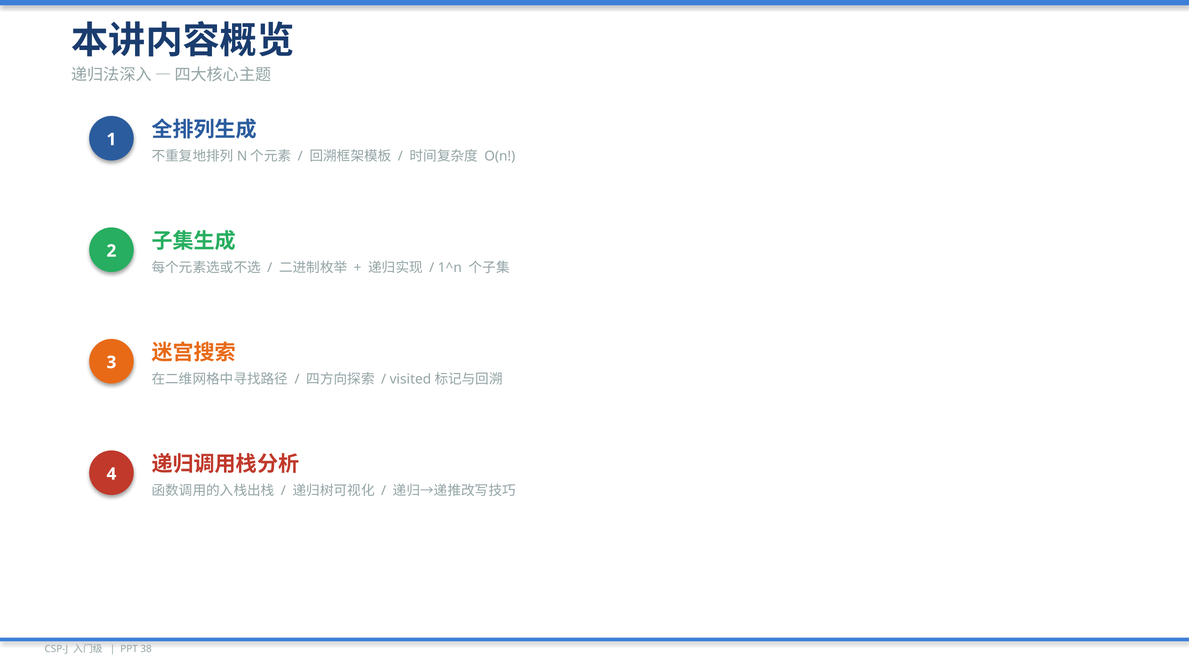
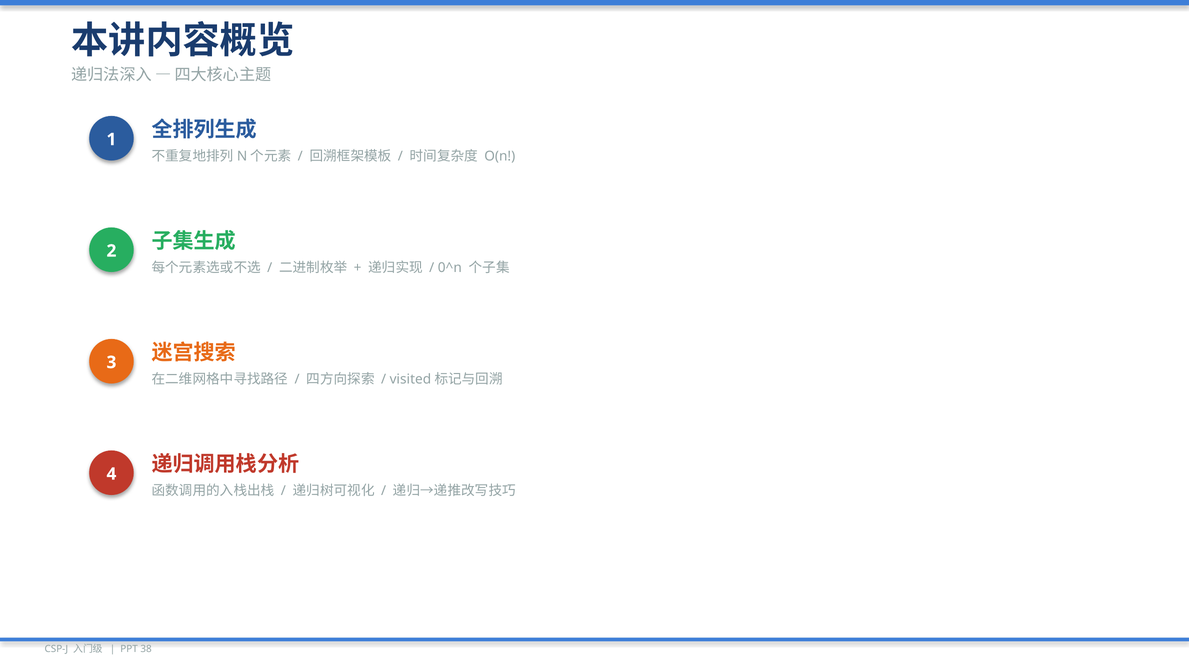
1^n: 1^n -> 0^n
